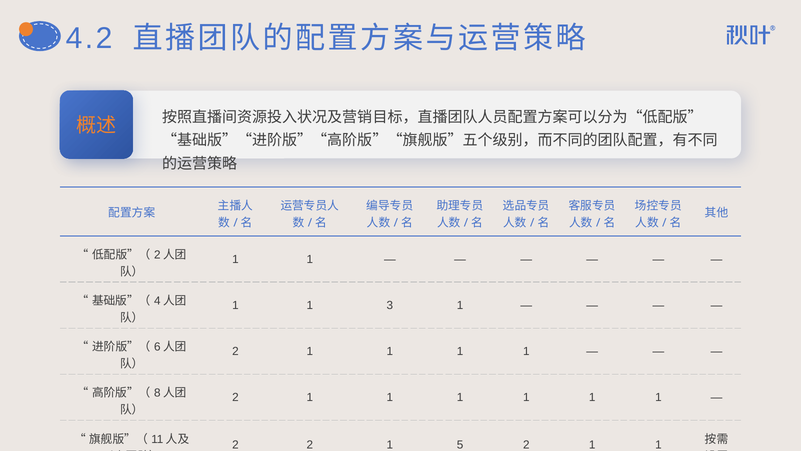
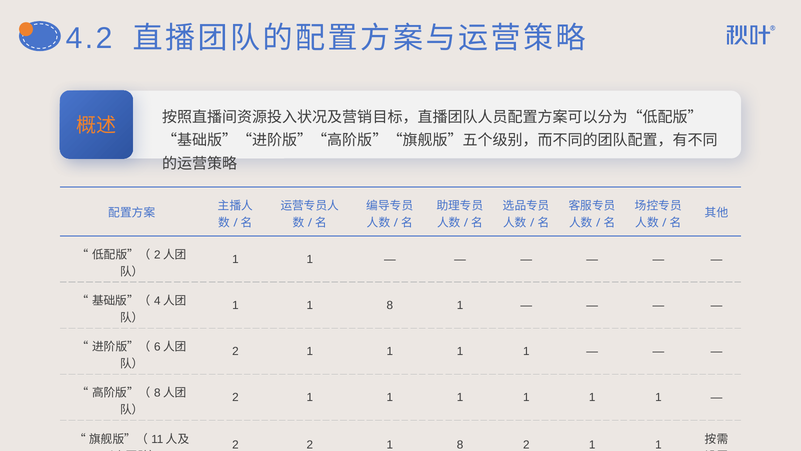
1 1 3: 3 -> 8
2 1 5: 5 -> 8
